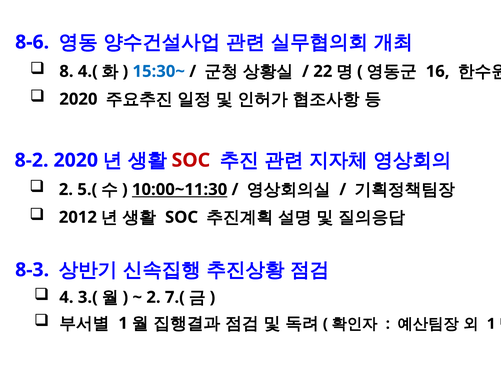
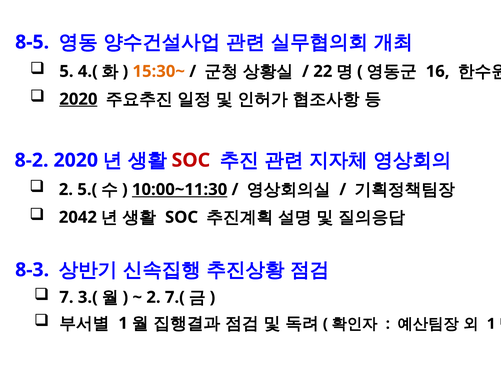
8-6: 8-6 -> 8-5
8: 8 -> 5
15:30~ colour: blue -> orange
2020 at (78, 99) underline: none -> present
2012: 2012 -> 2042
4: 4 -> 7
